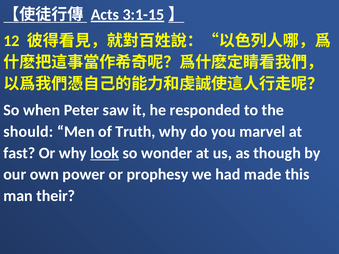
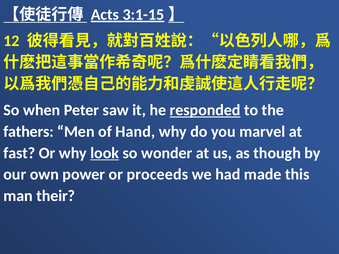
responded underline: none -> present
should: should -> fathers
Truth: Truth -> Hand
prophesy: prophesy -> proceeds
